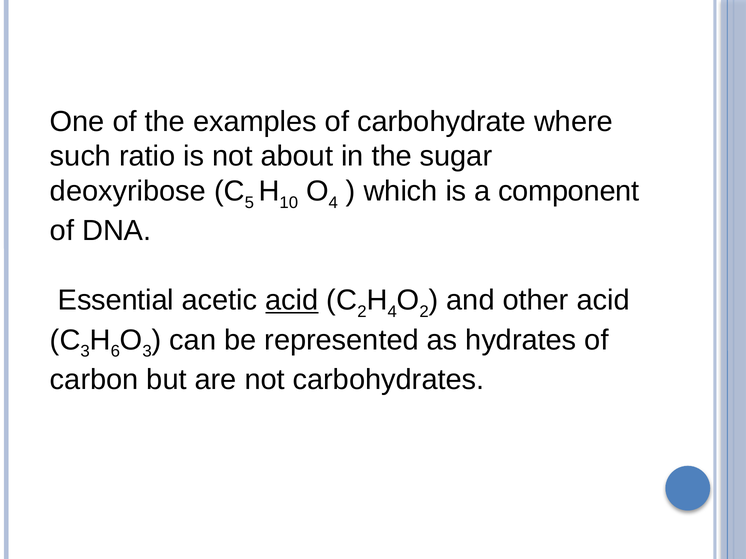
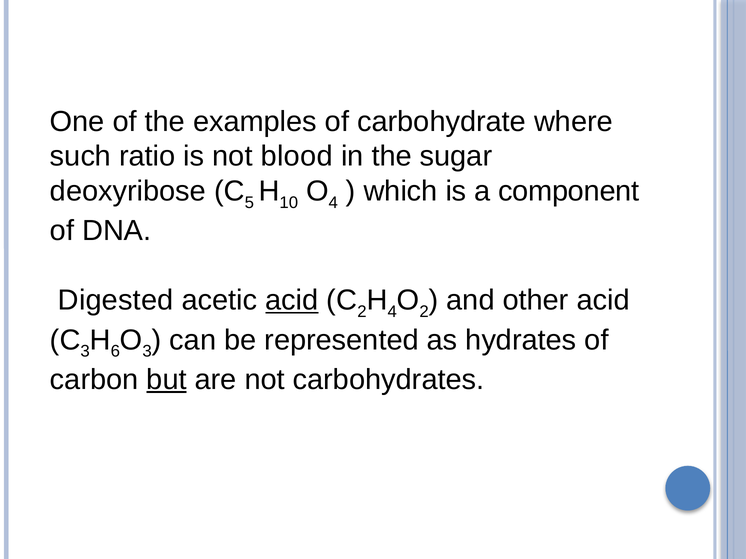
about: about -> blood
Essential: Essential -> Digested
but underline: none -> present
